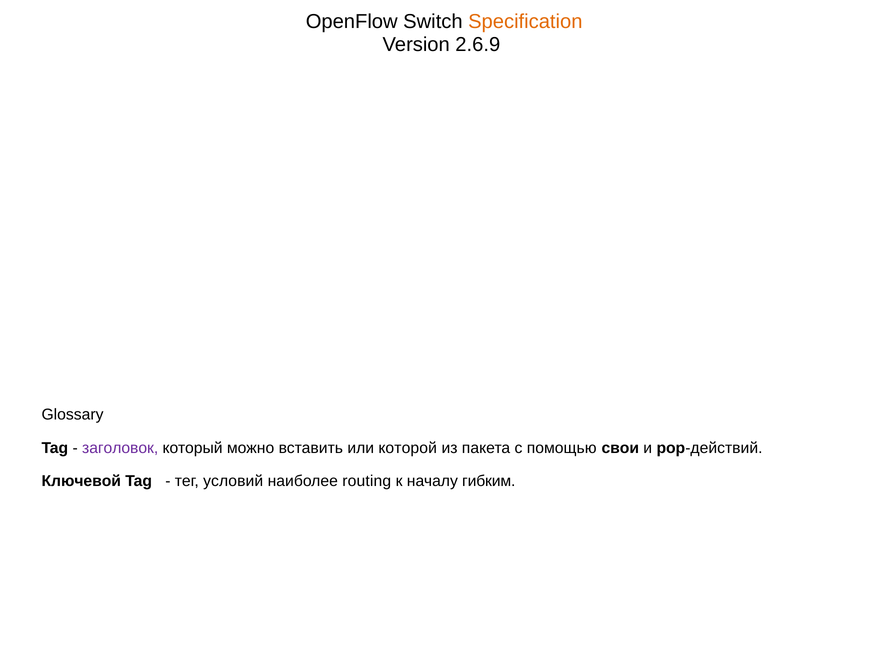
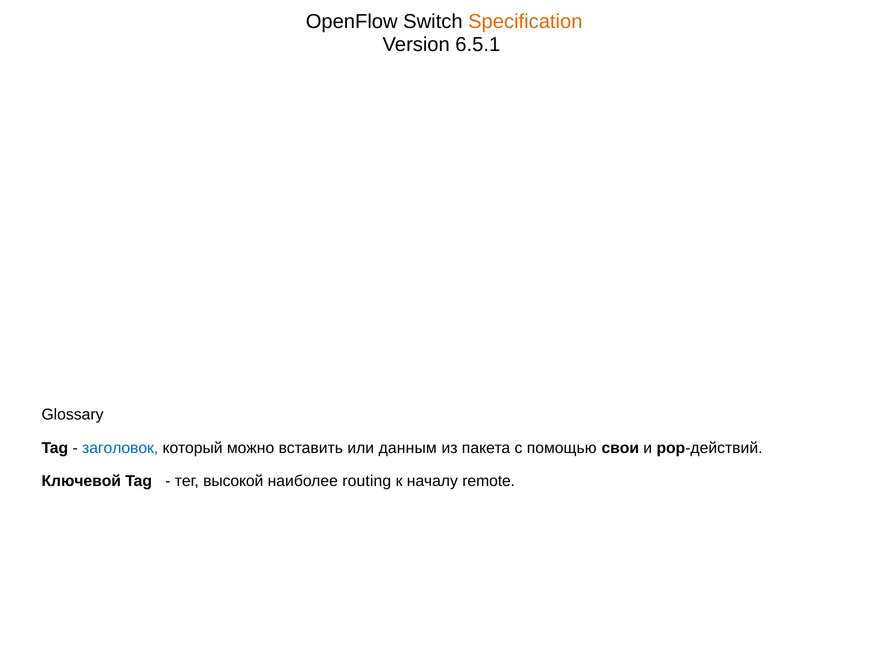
2.6.9: 2.6.9 -> 6.5.1
заголовок colour: purple -> blue
которой: которой -> данным
условий: условий -> высокой
гибким: гибким -> remote
